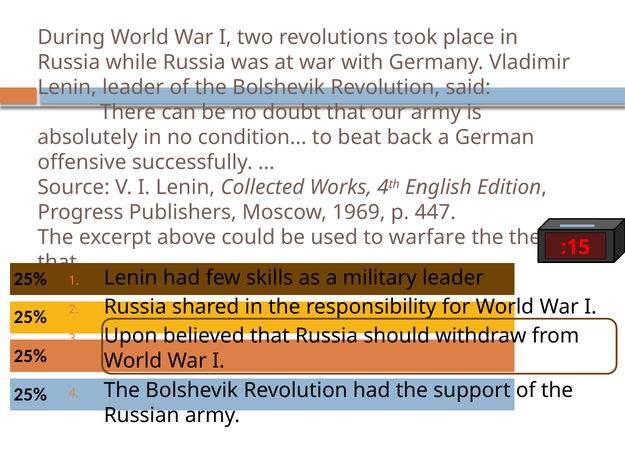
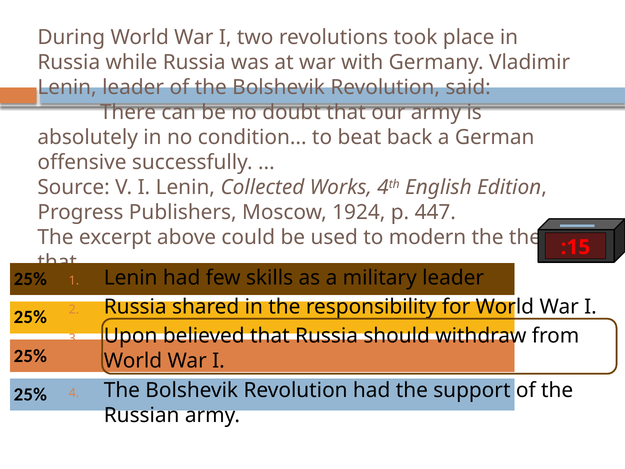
1969: 1969 -> 1924
warfare: warfare -> modern
